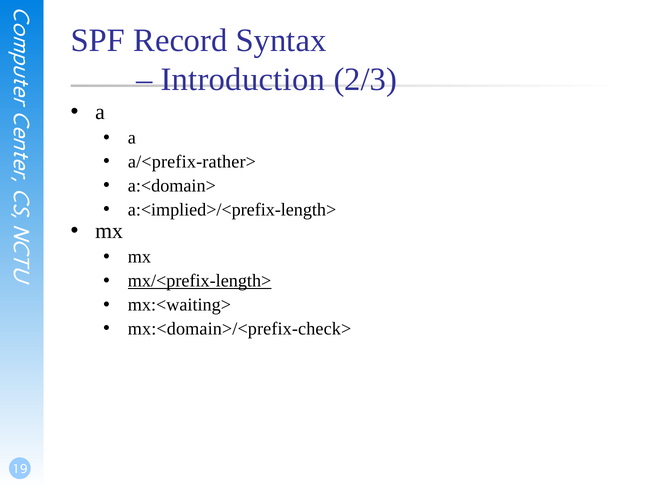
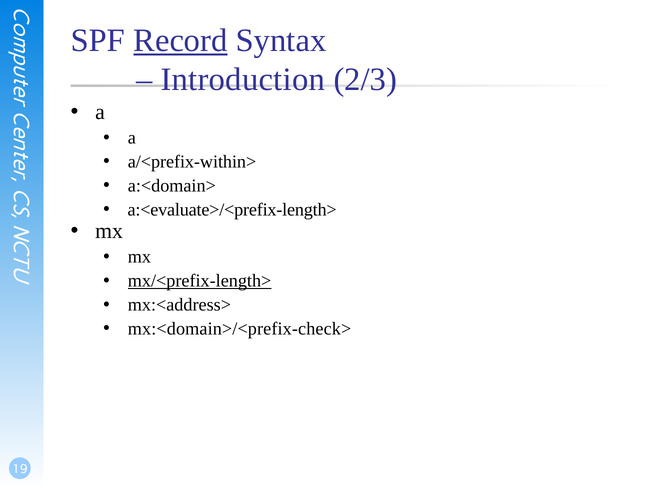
Record underline: none -> present
a/<prefix-rather>: a/<prefix-rather> -> a/<prefix-within>
a:<implied>/<prefix-length>: a:<implied>/<prefix-length> -> a:<evaluate>/<prefix-length>
mx:<waiting>: mx:<waiting> -> mx:<address>
